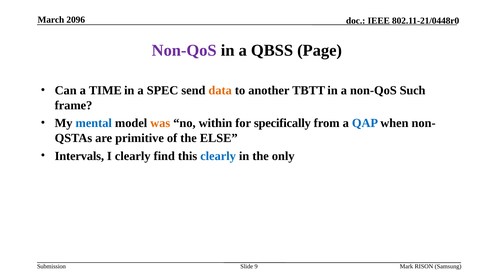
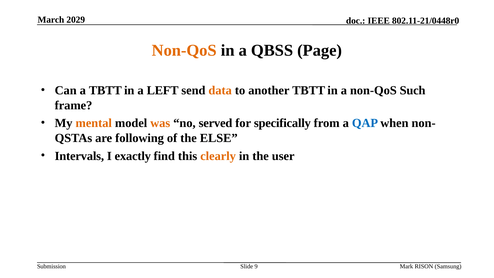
2096: 2096 -> 2029
Non-QoS at (184, 51) colour: purple -> orange
a TIME: TIME -> TBTT
SPEC: SPEC -> LEFT
mental colour: blue -> orange
within: within -> served
primitive: primitive -> following
I clearly: clearly -> exactly
clearly at (218, 156) colour: blue -> orange
only: only -> user
